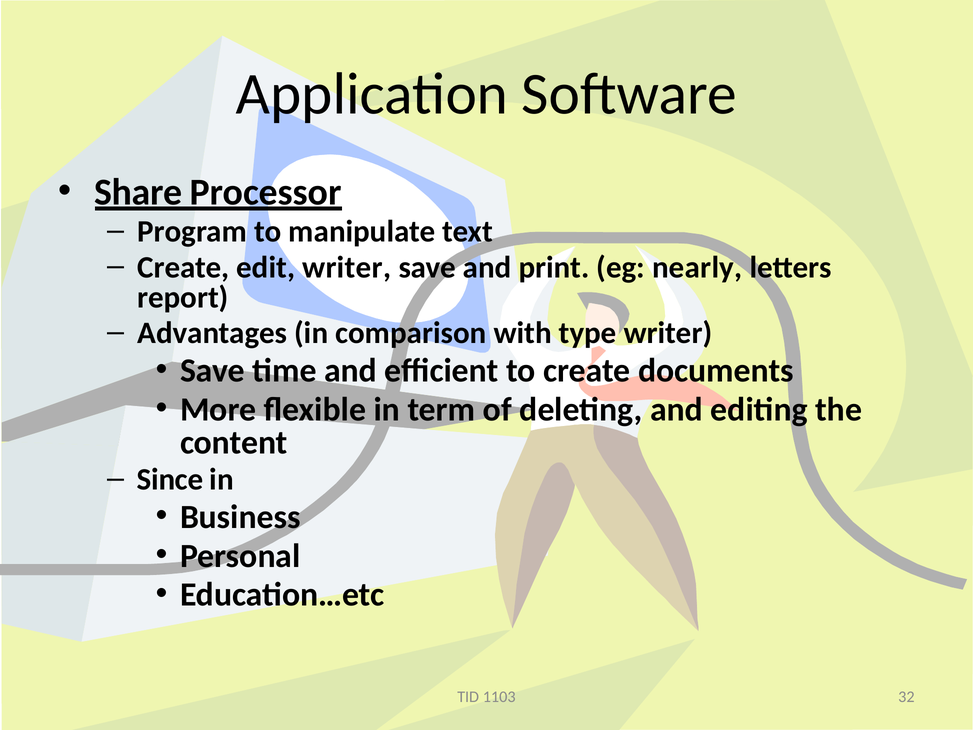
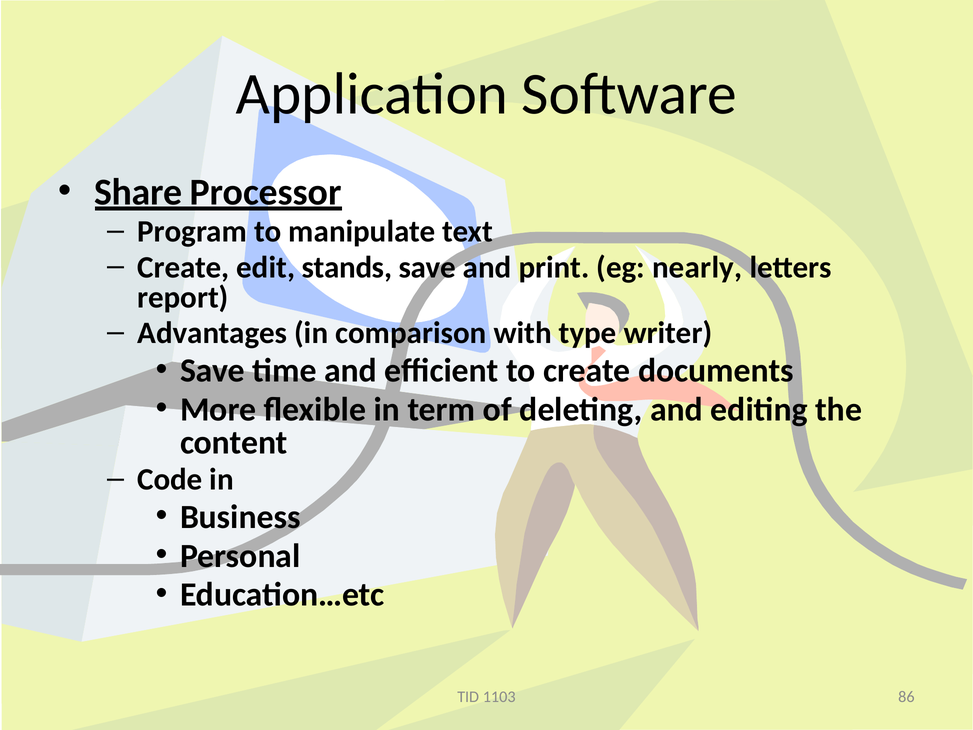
edit writer: writer -> stands
Since: Since -> Code
32: 32 -> 86
